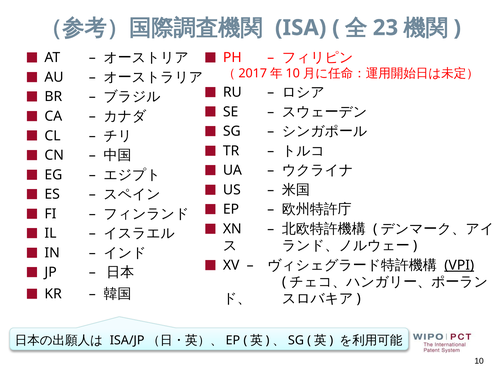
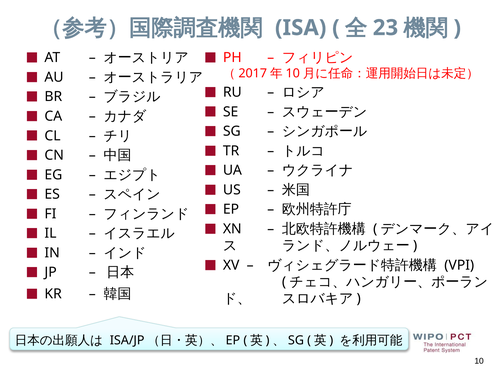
VPI underline: present -> none
